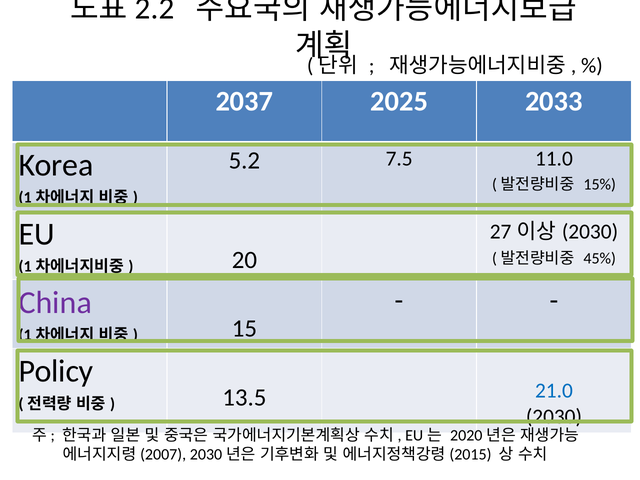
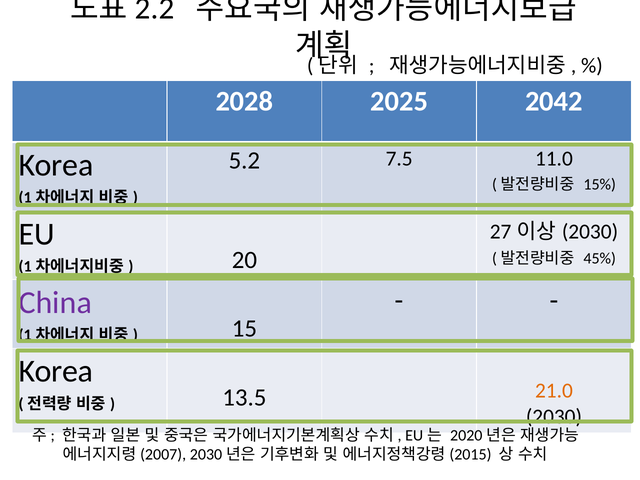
2037: 2037 -> 2028
2033: 2033 -> 2042
Policy at (56, 371): Policy -> Korea
21.0 colour: blue -> orange
